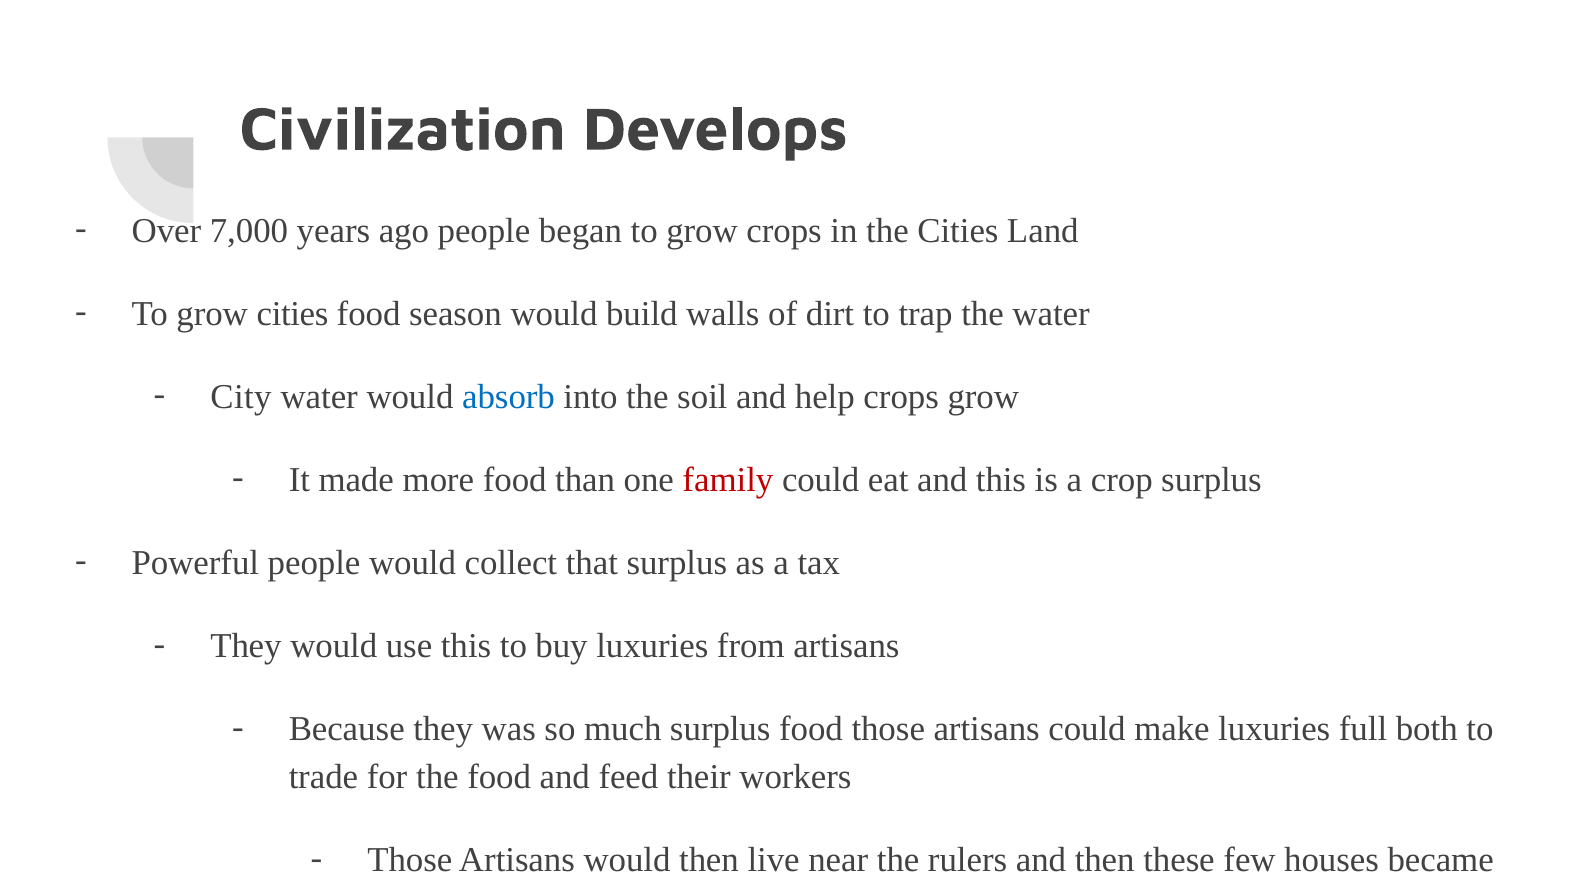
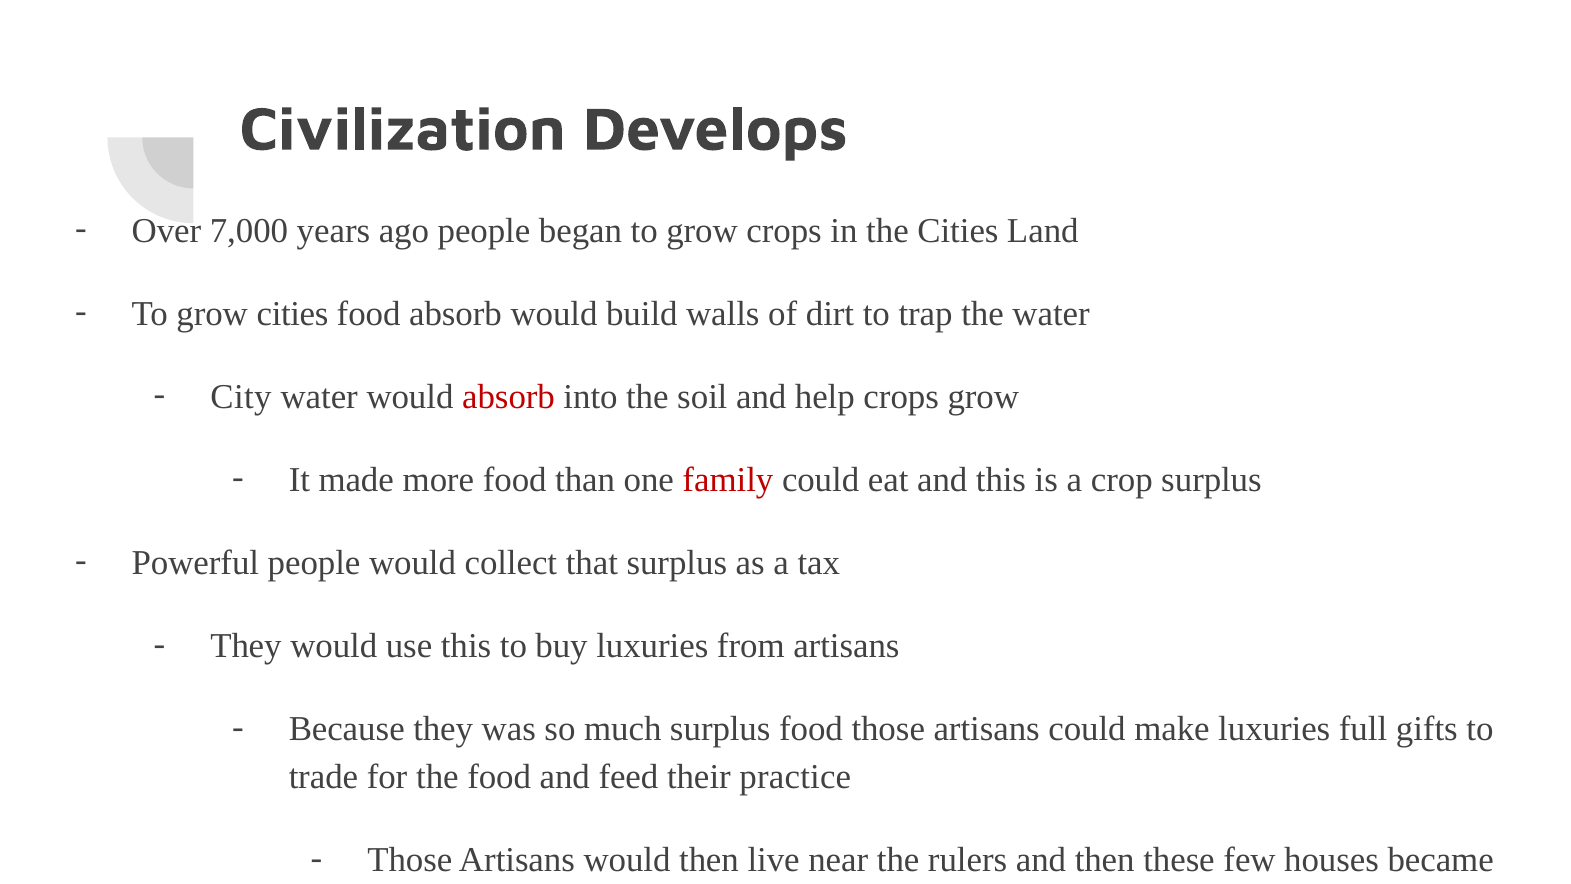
food season: season -> absorb
absorb at (509, 396) colour: blue -> red
both: both -> gifts
workers: workers -> practice
